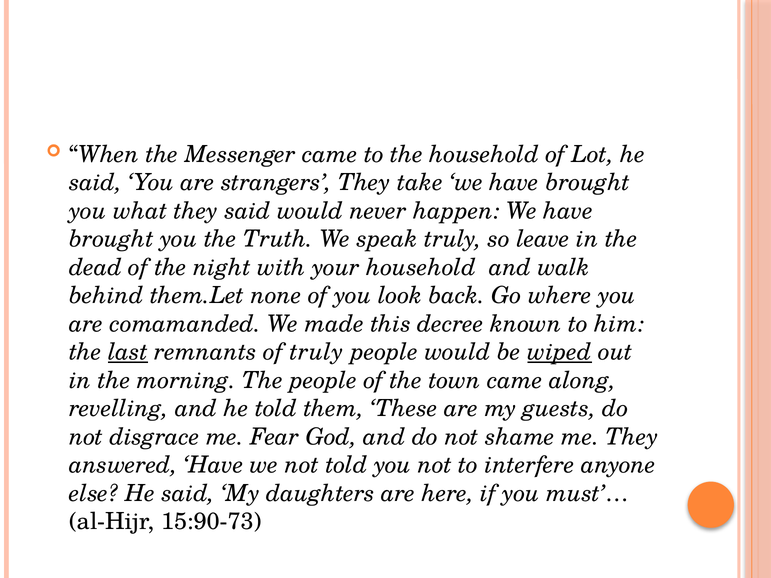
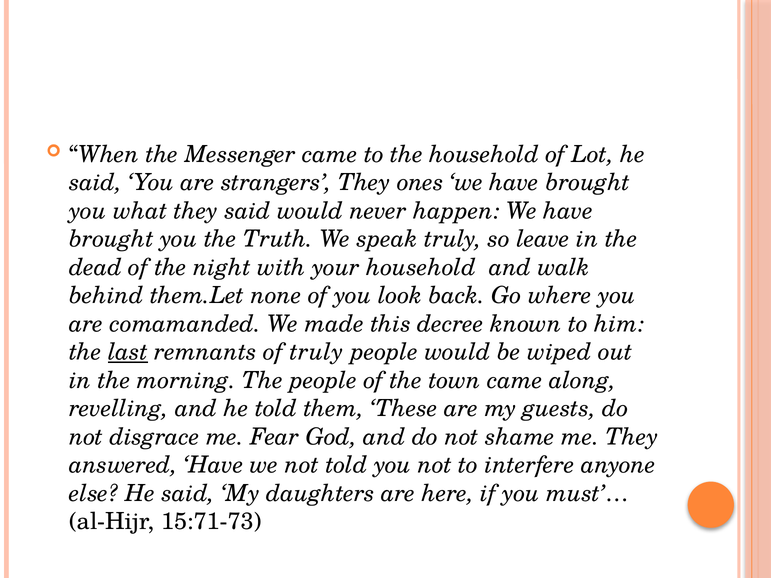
take: take -> ones
wiped underline: present -> none
15:90-73: 15:90-73 -> 15:71-73
